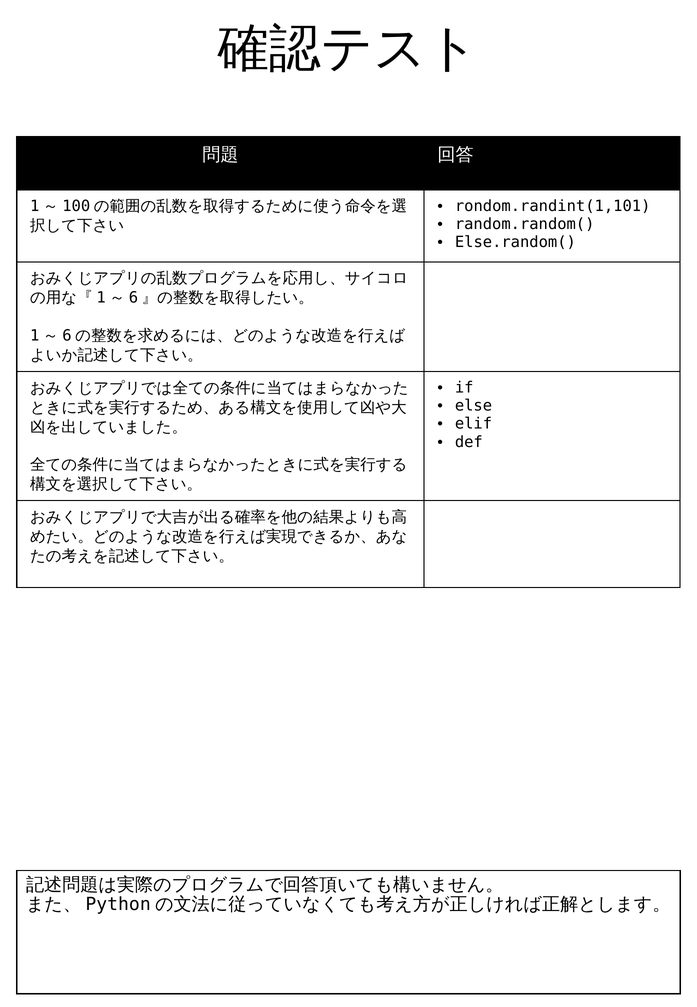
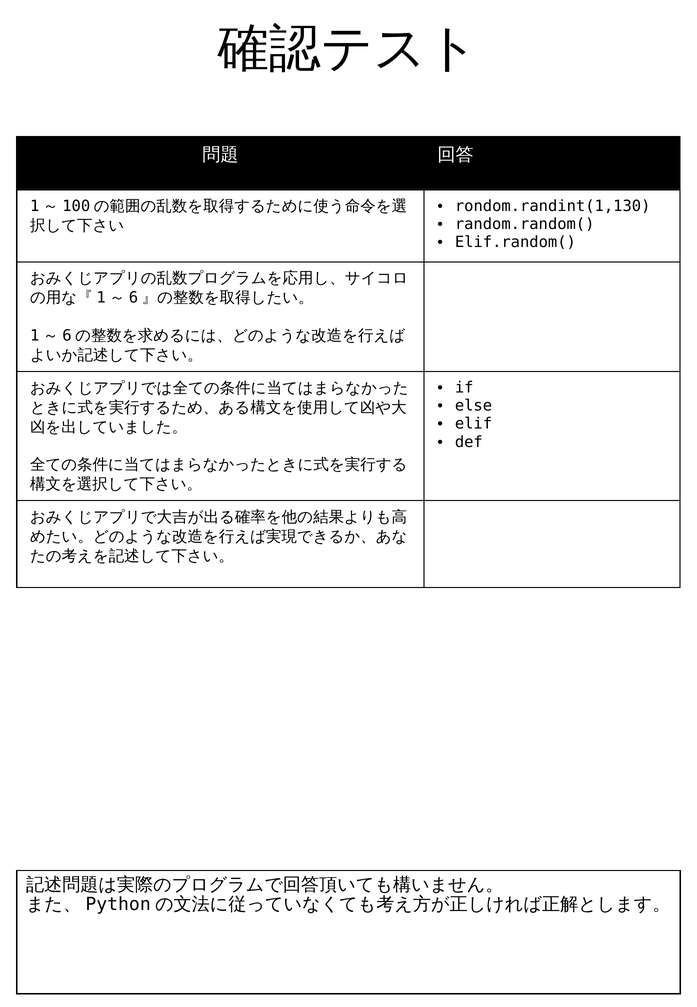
rondom.randint(1,101: rondom.randint(1,101 -> rondom.randint(1,130
Else.random(: Else.random( -> Elif.random(
